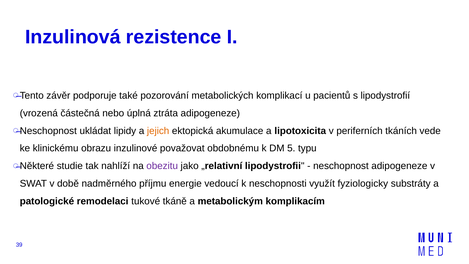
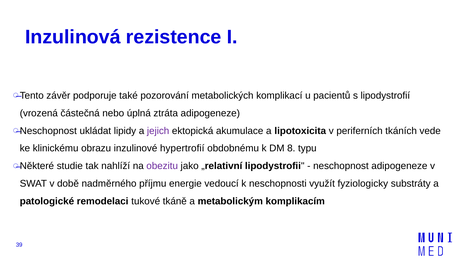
jejich colour: orange -> purple
považovat: považovat -> hypertrofií
5: 5 -> 8
